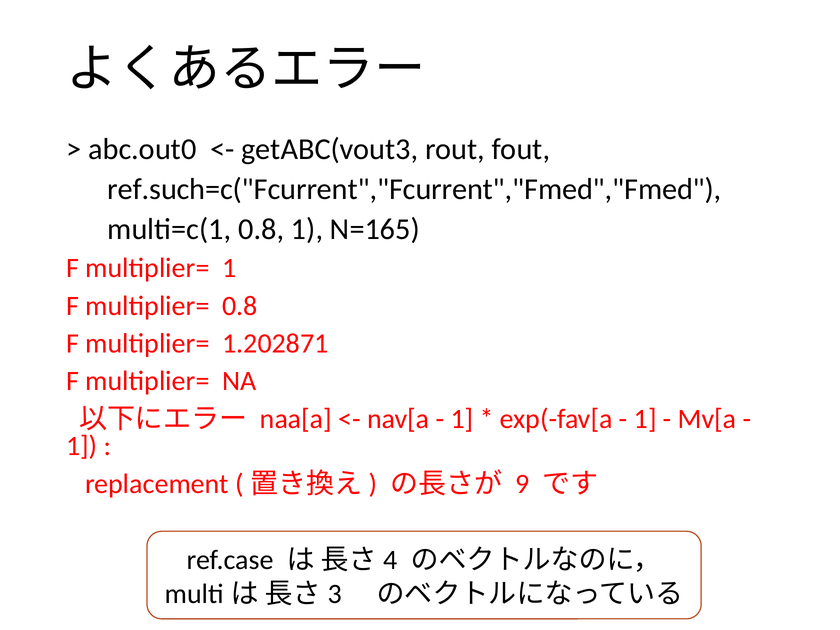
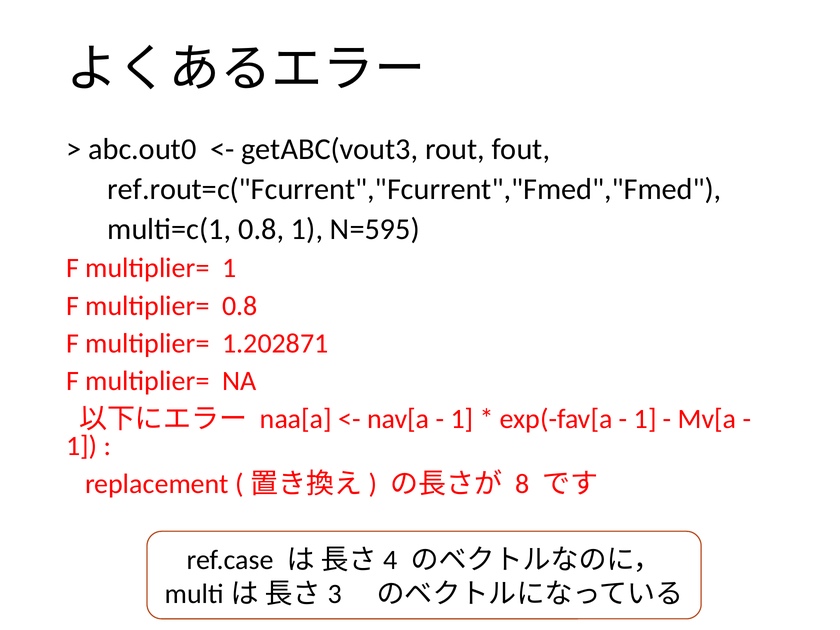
ref.such=c("Fcurrent","Fcurrent","Fmed","Fmed: ref.such=c("Fcurrent","Fcurrent","Fmed","Fmed -> ref.rout=c("Fcurrent","Fcurrent","Fmed","Fmed
N=165: N=165 -> N=595
9: 9 -> 8
